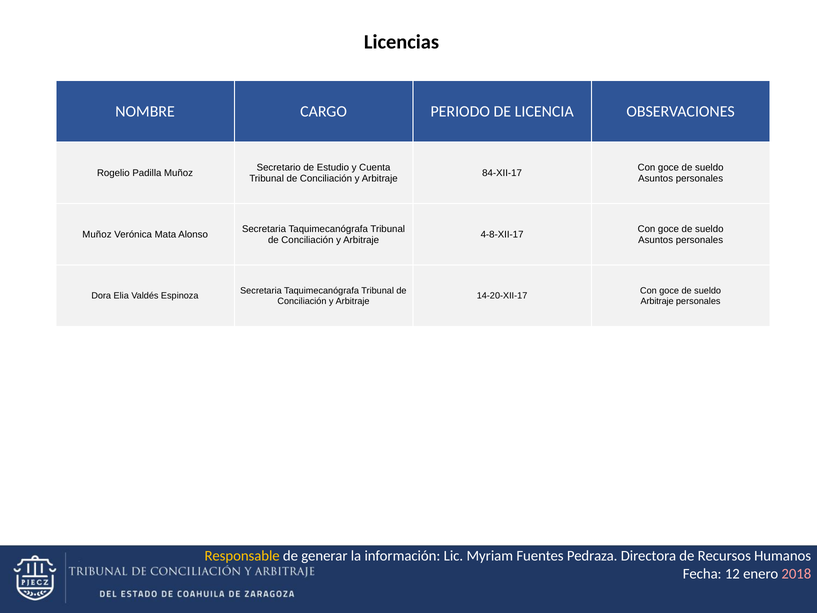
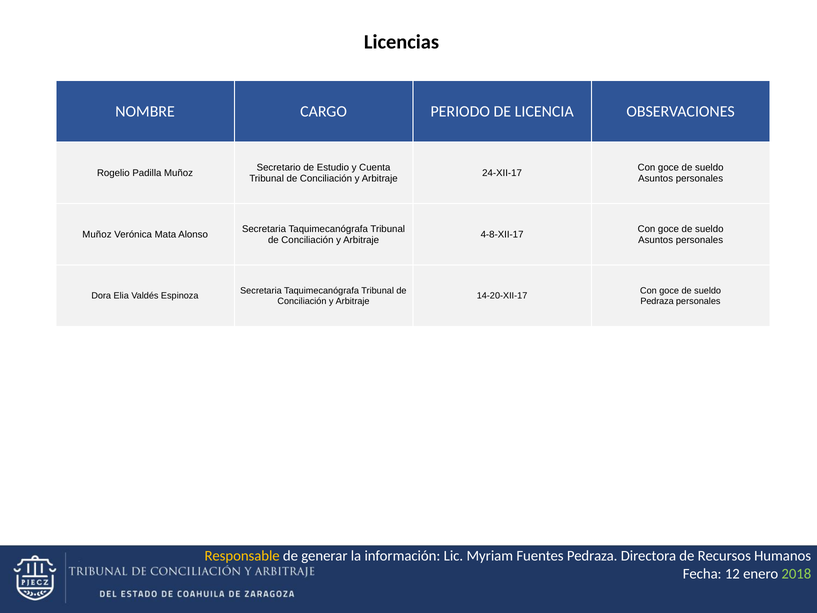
84-XII-17: 84-XII-17 -> 24-XII-17
Arbitraje at (657, 301): Arbitraje -> Pedraza
2018 colour: pink -> light green
